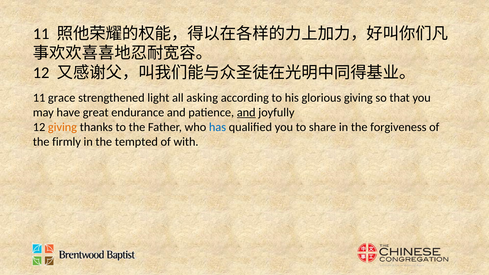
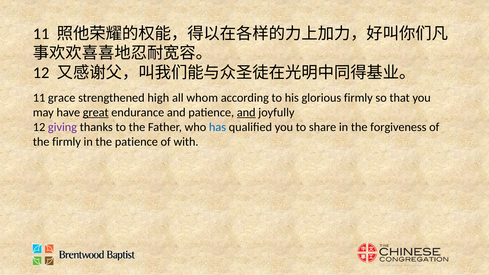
light: light -> high
asking: asking -> whom
glorious giving: giving -> firmly
great underline: none -> present
giving at (62, 127) colour: orange -> purple
the tempted: tempted -> patience
